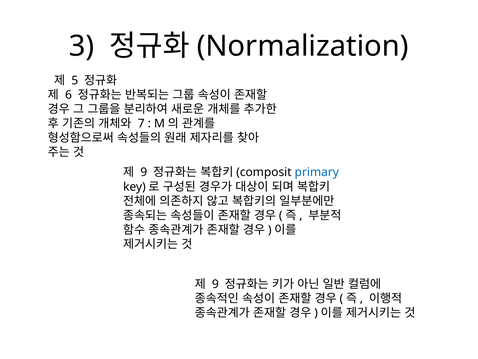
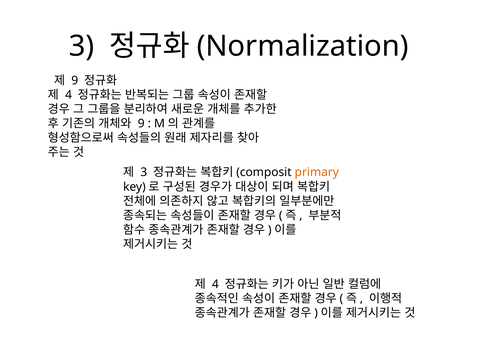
5 at (75, 80): 5 -> 9
6 at (69, 95): 6 -> 4
7 at (141, 123): 7 -> 9
9 at (144, 172): 9 -> 3
primary colour: blue -> orange
9 at (215, 284): 9 -> 4
